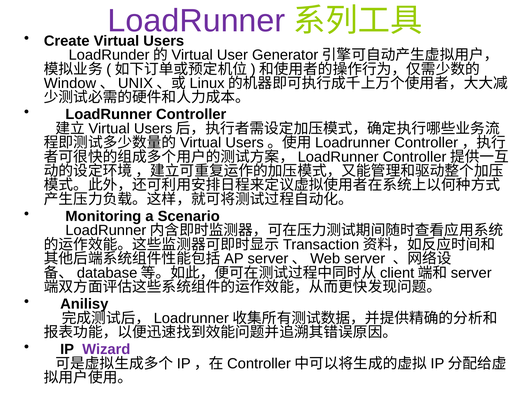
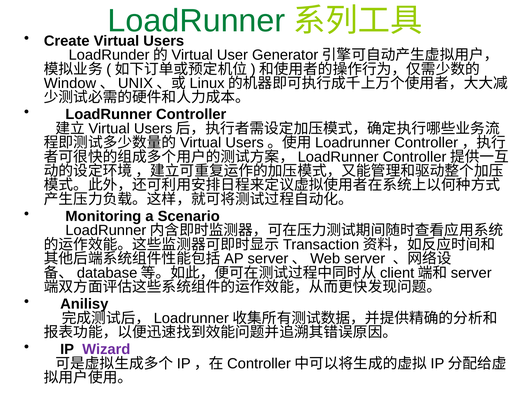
LoadRunner at (196, 21) colour: purple -> green
